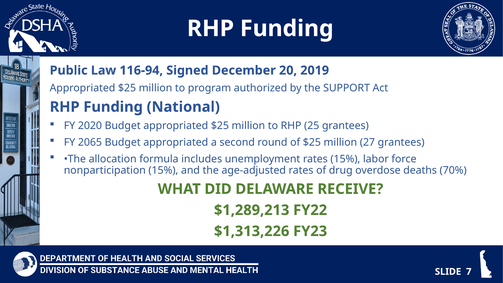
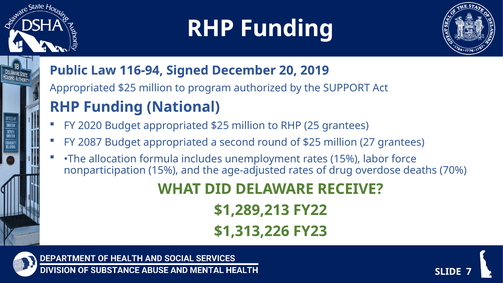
2065: 2065 -> 2087
